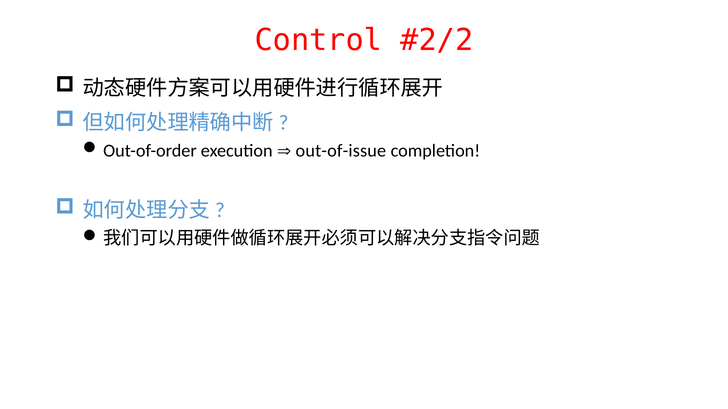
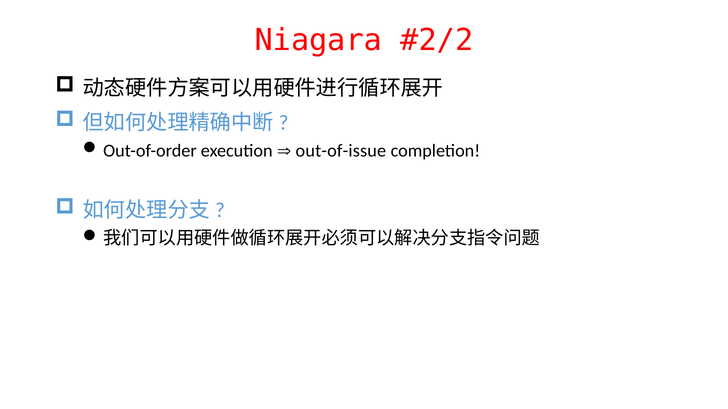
Control: Control -> Niagara
